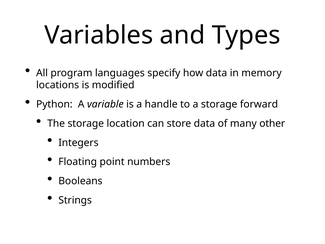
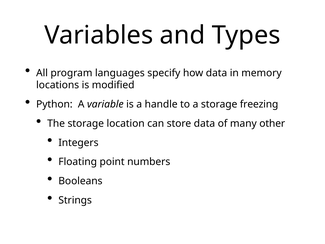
forward: forward -> freezing
